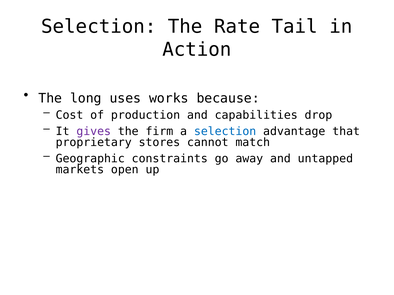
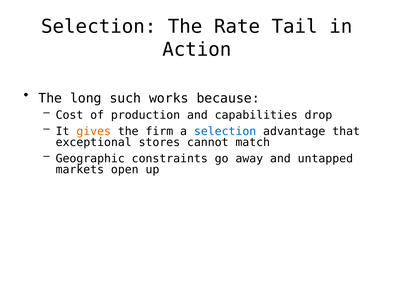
uses: uses -> such
gives colour: purple -> orange
proprietary: proprietary -> exceptional
